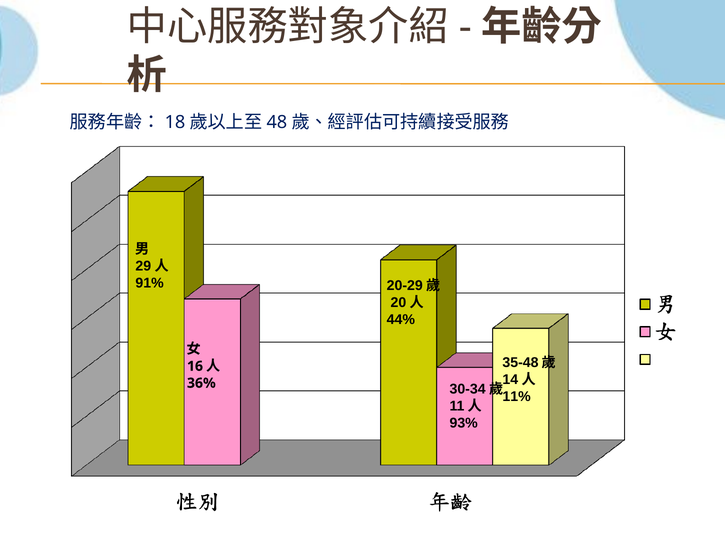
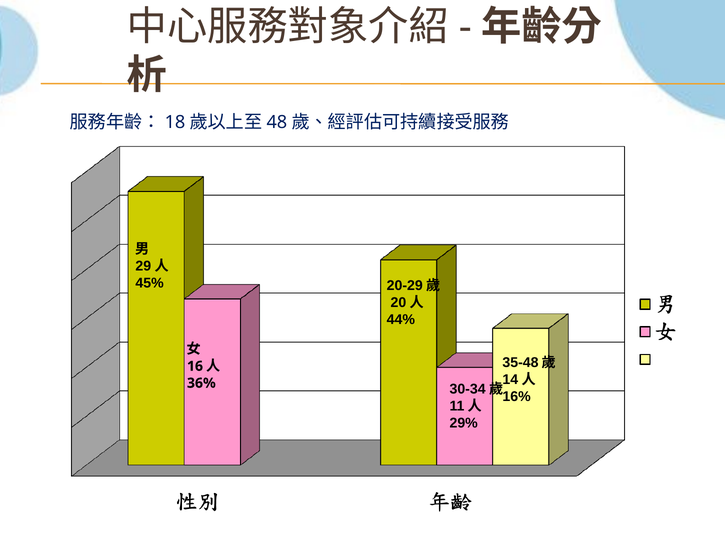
91%: 91% -> 45%
11%: 11% -> 16%
93%: 93% -> 29%
